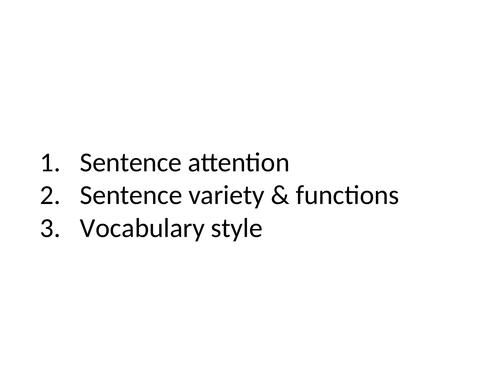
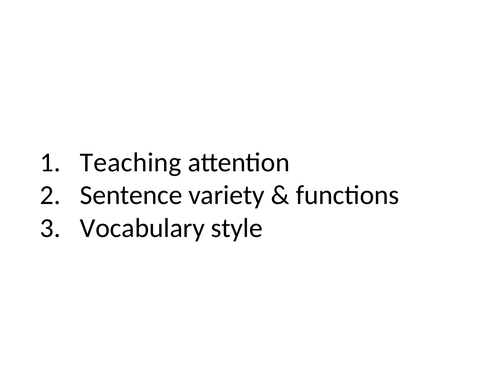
Sentence at (131, 163): Sentence -> Teaching
